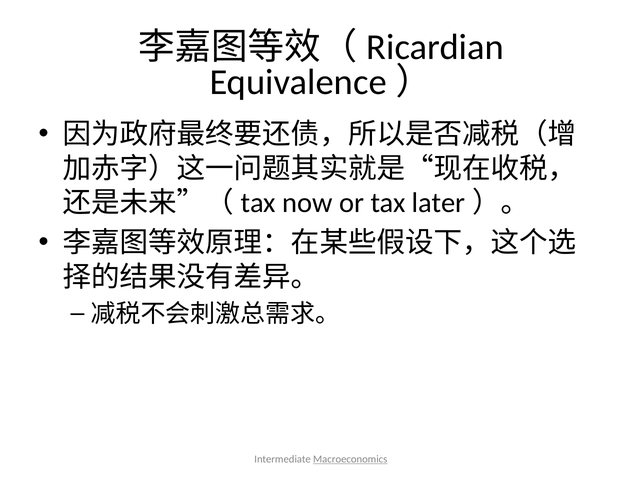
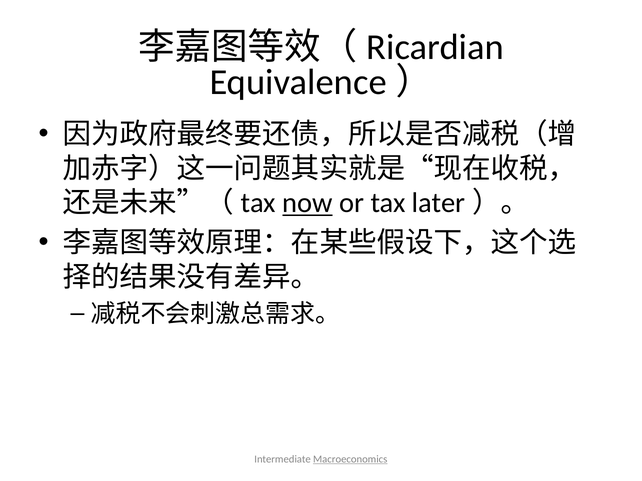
now underline: none -> present
